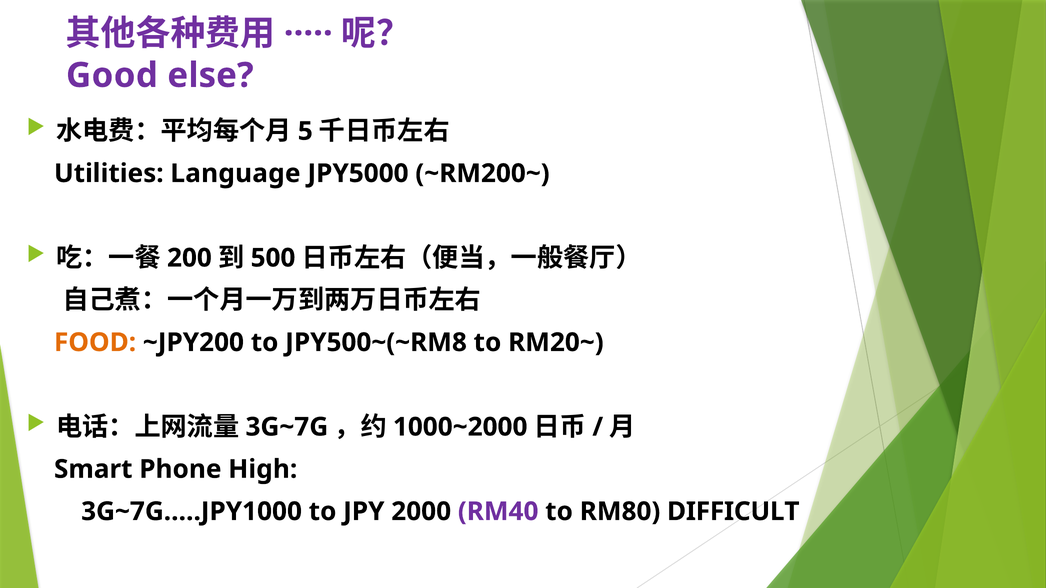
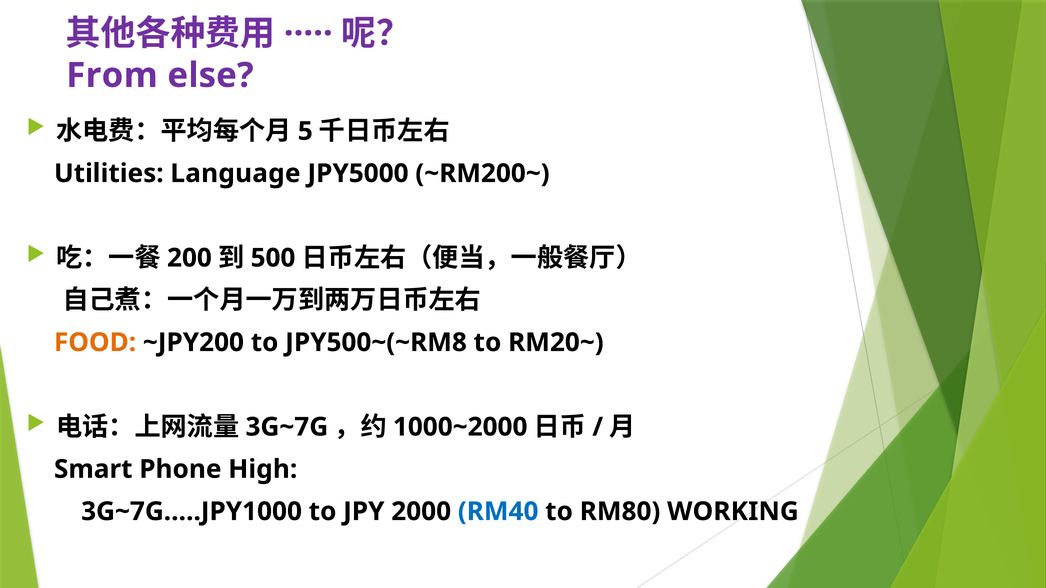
Good: Good -> From
RM40 colour: purple -> blue
DIFFICULT: DIFFICULT -> WORKING
